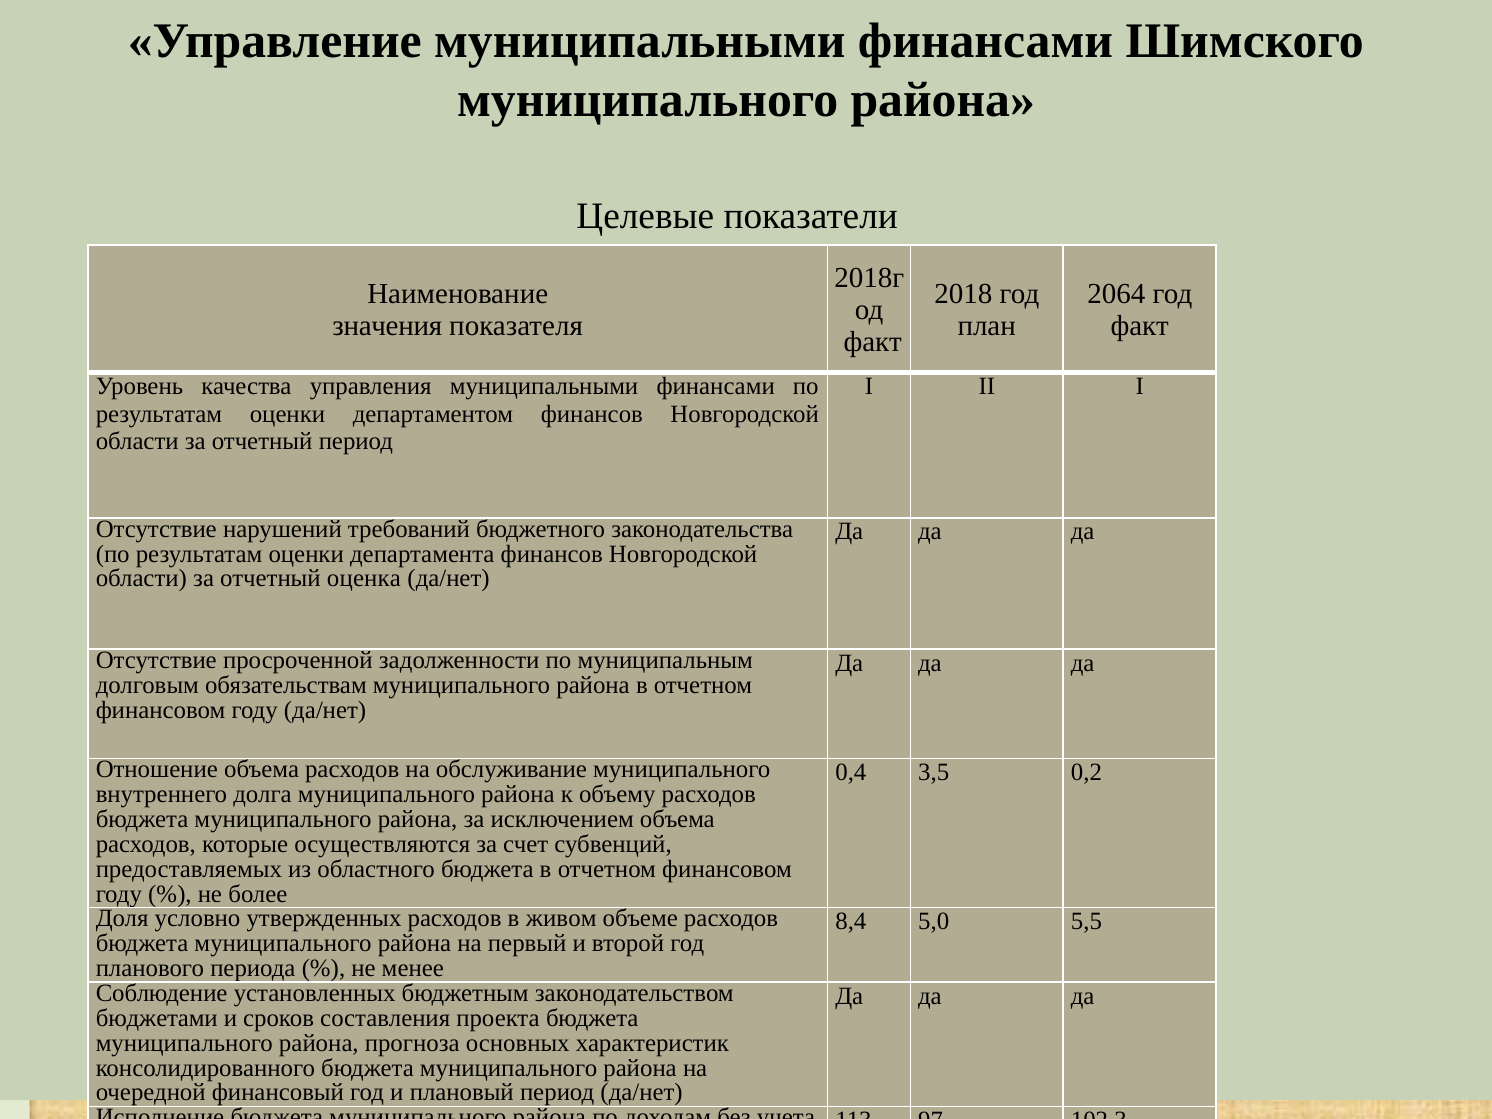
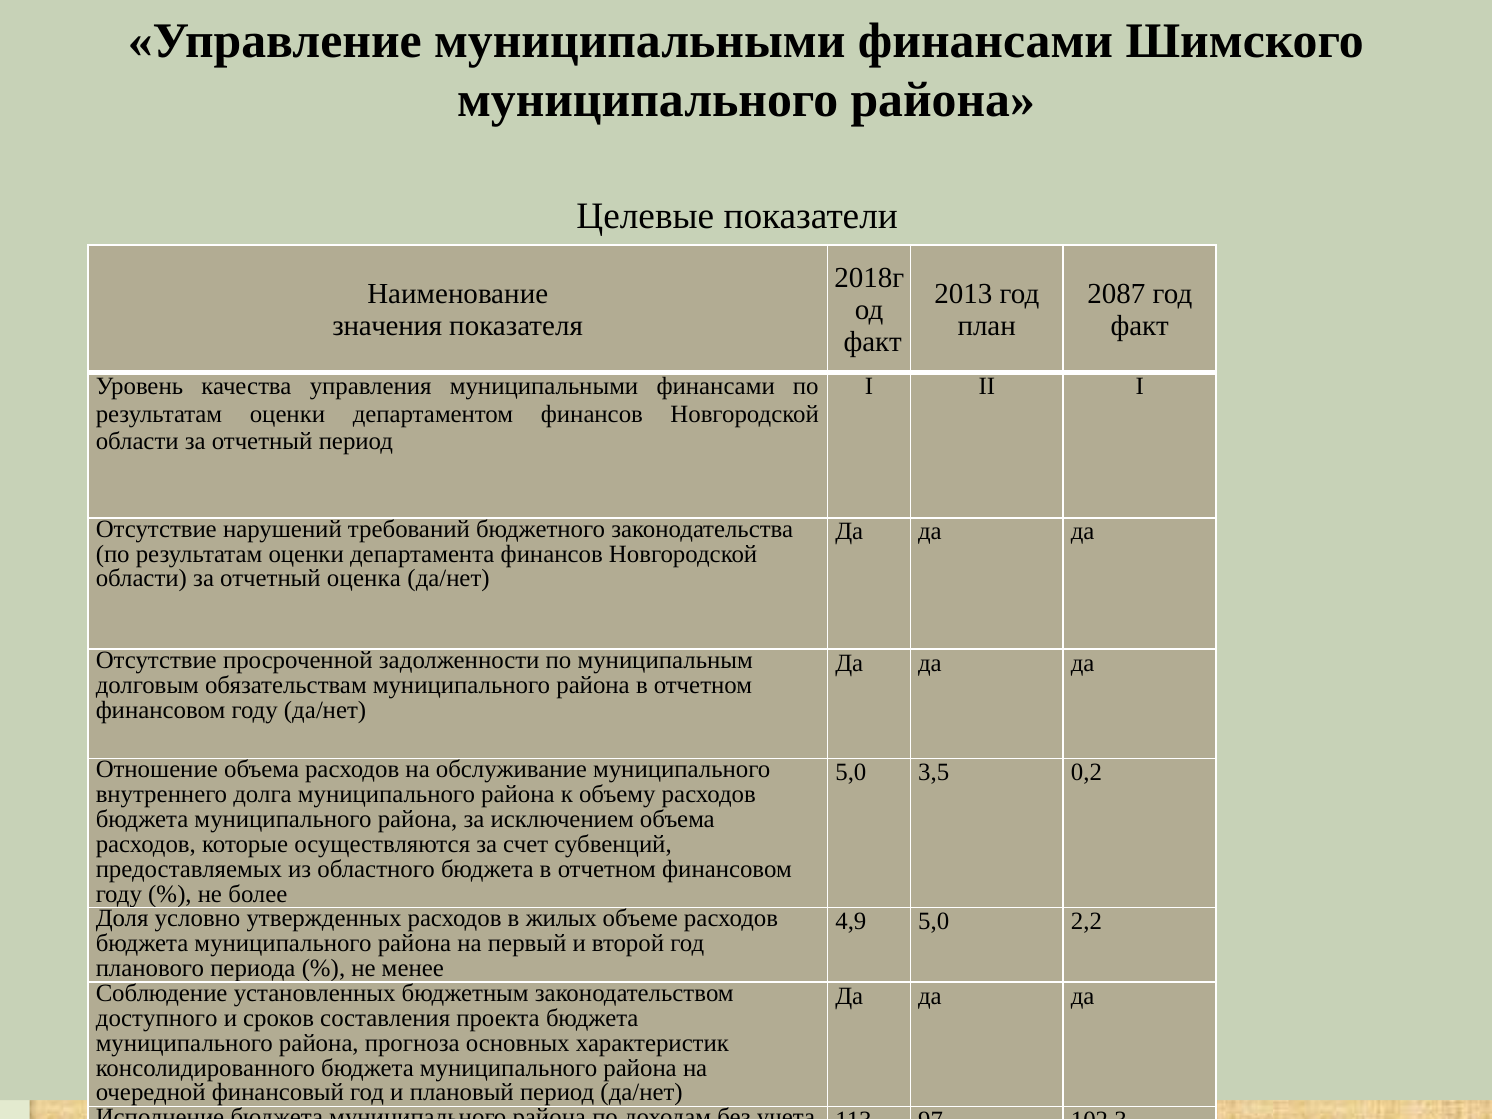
2018: 2018 -> 2013
2064: 2064 -> 2087
0,4 at (851, 772): 0,4 -> 5,0
живом: живом -> жилых
8,4: 8,4 -> 4,9
5,5: 5,5 -> 2,2
бюджетами: бюджетами -> доступного
